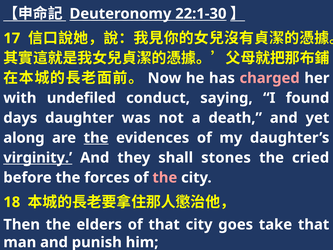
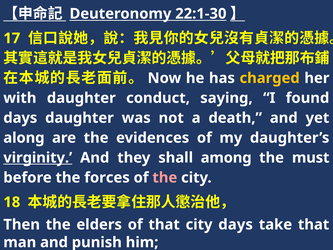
charged colour: pink -> yellow
with undefiled: undefiled -> daughter
the at (96, 138) underline: present -> none
stones: stones -> among
cried: cried -> must
city goes: goes -> days
